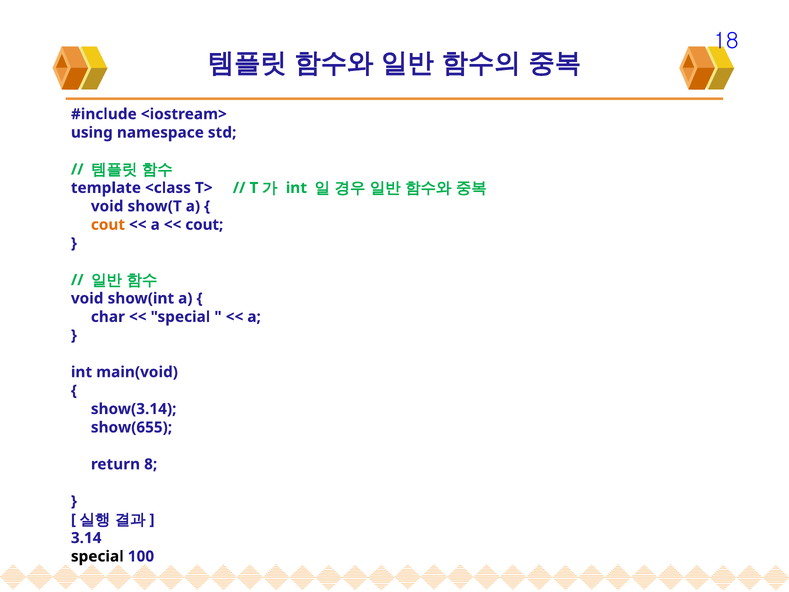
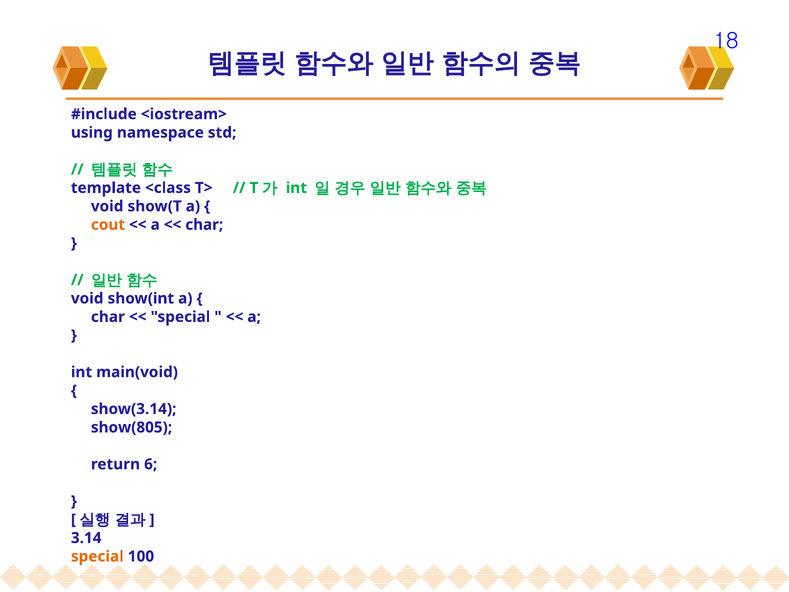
cout at (204, 225): cout -> char
show(655: show(655 -> show(805
8: 8 -> 6
special at (97, 556) colour: black -> orange
